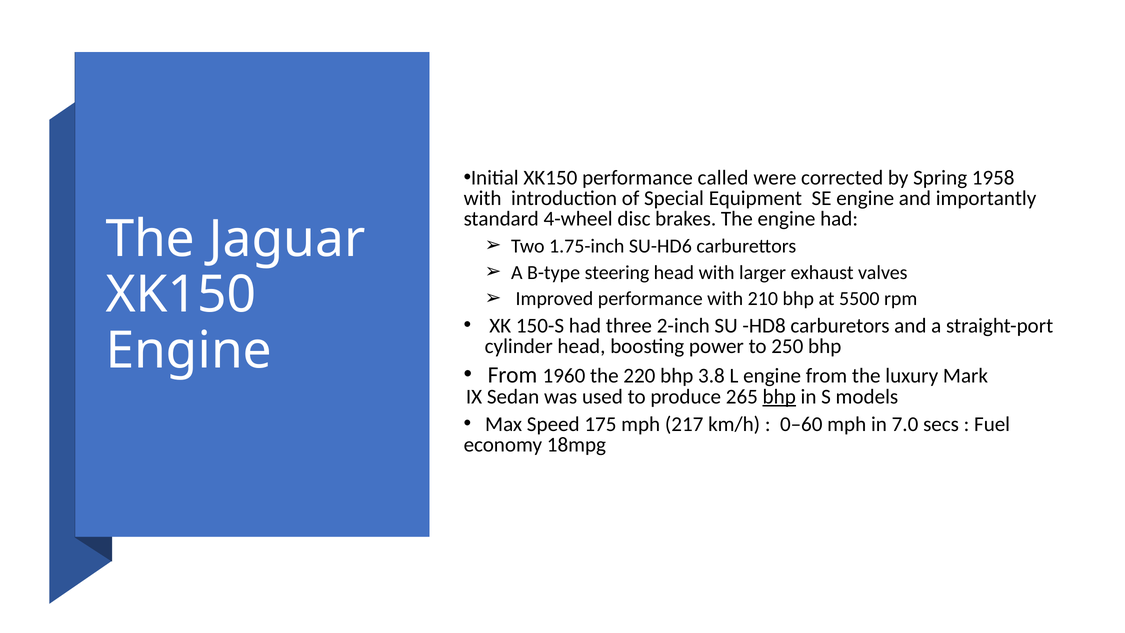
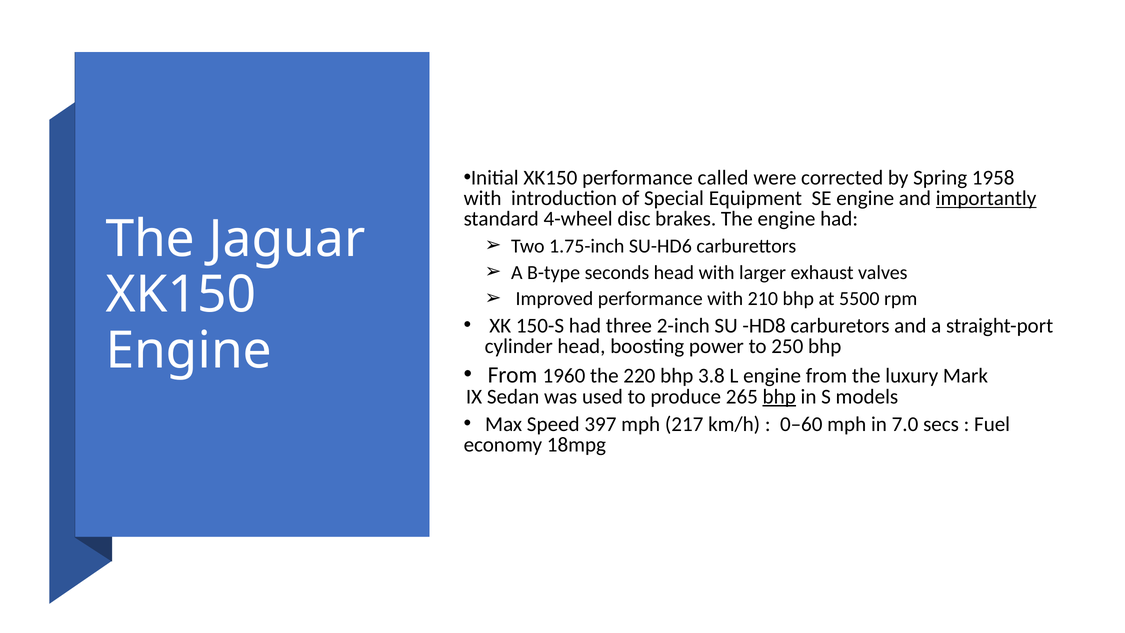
importantly underline: none -> present
steering: steering -> seconds
175: 175 -> 397
